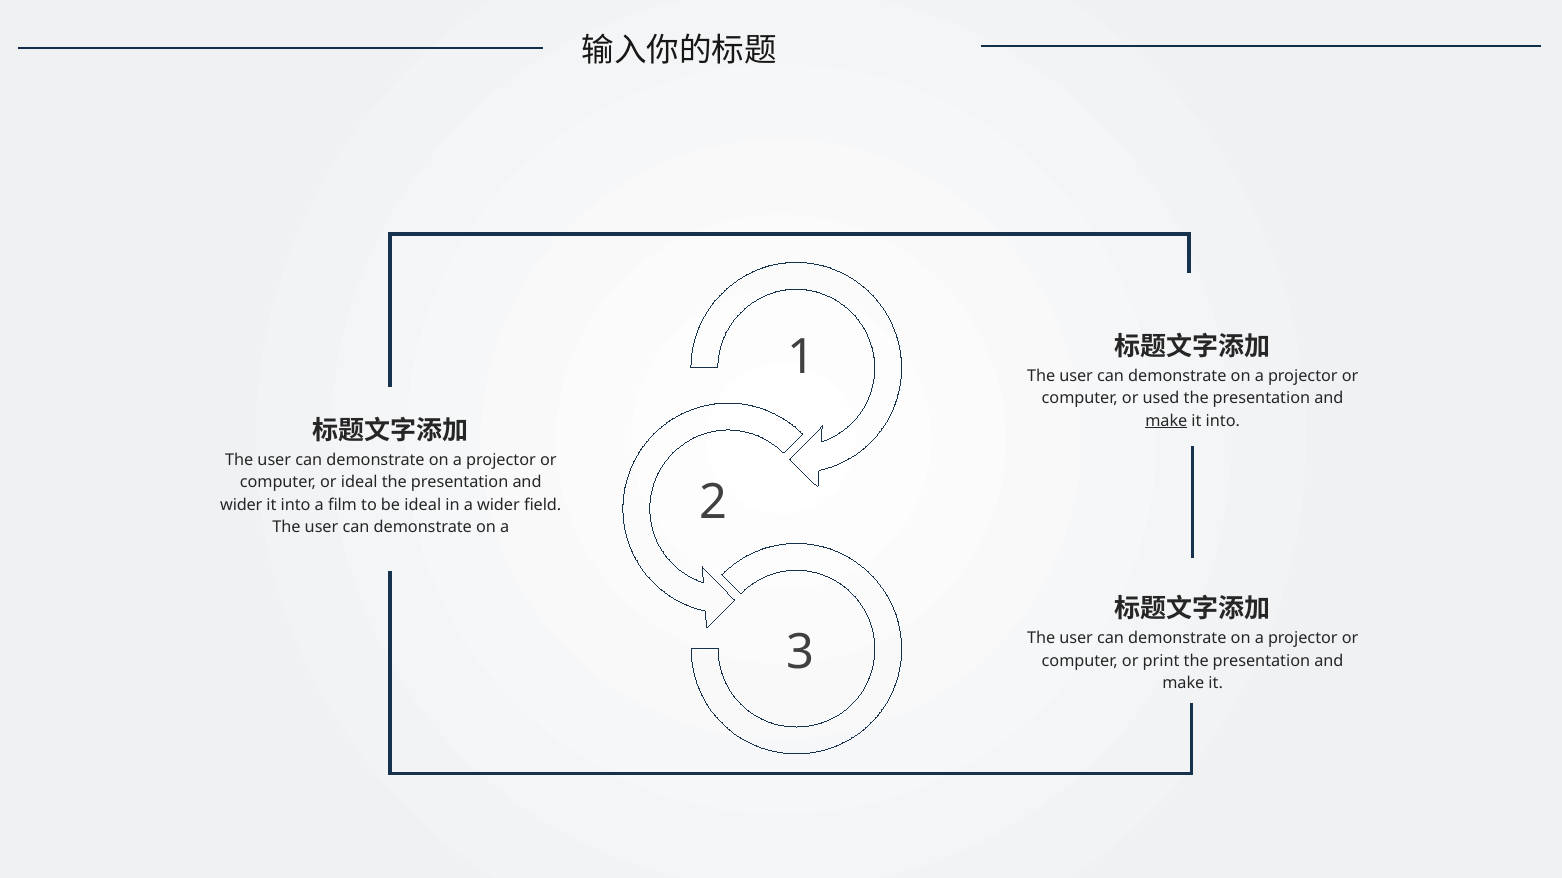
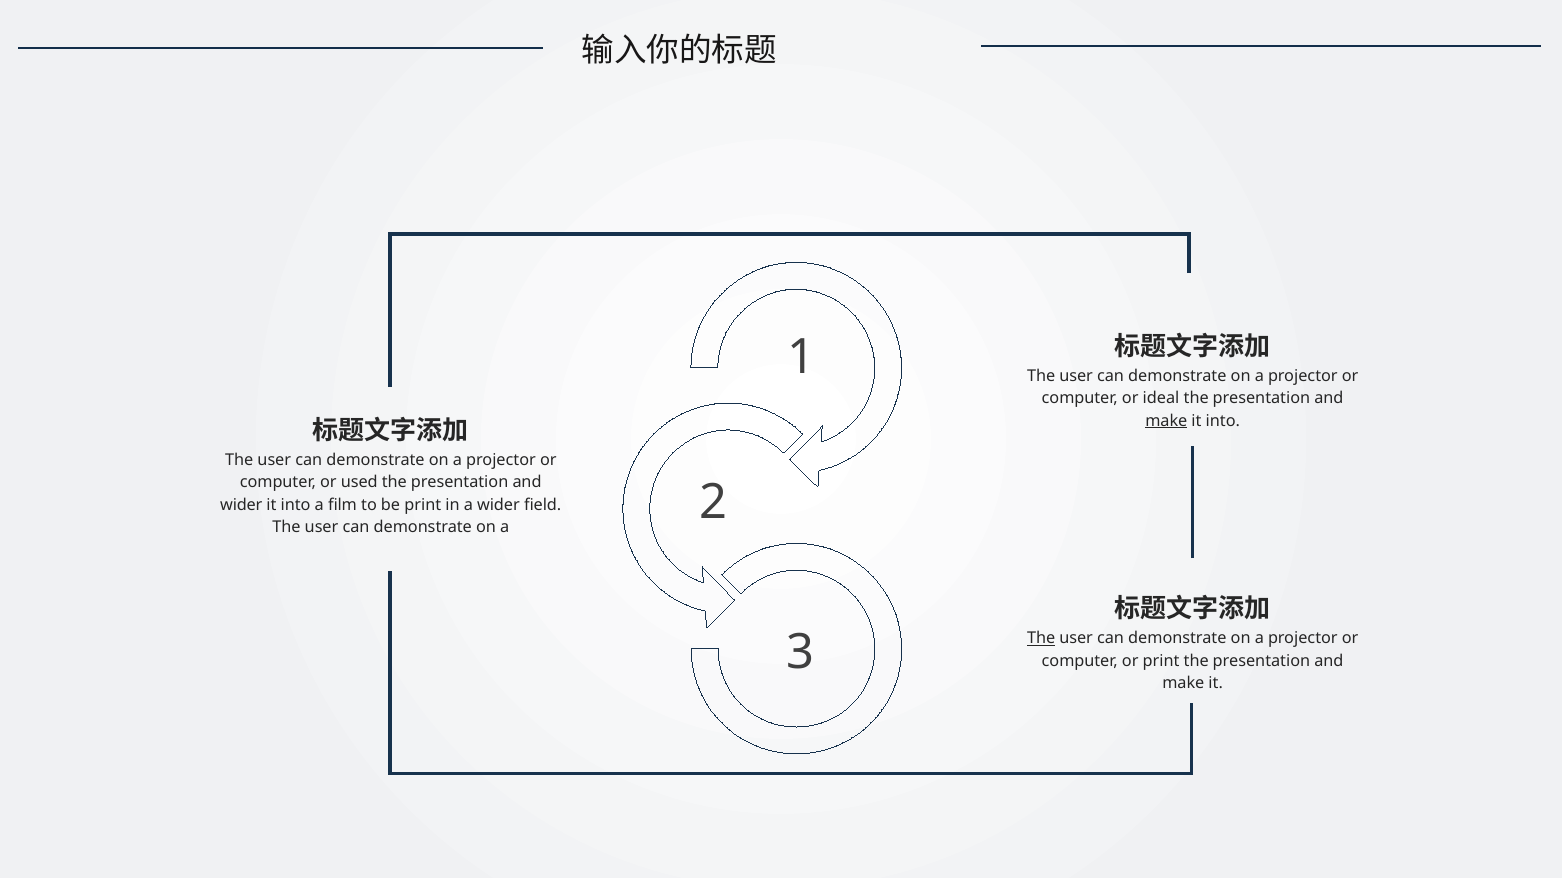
used: used -> ideal
or ideal: ideal -> used
be ideal: ideal -> print
The at (1041, 639) underline: none -> present
